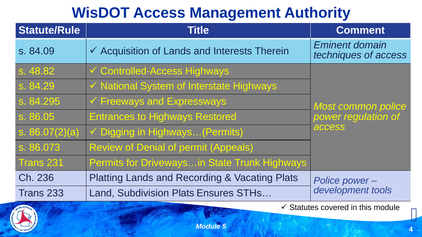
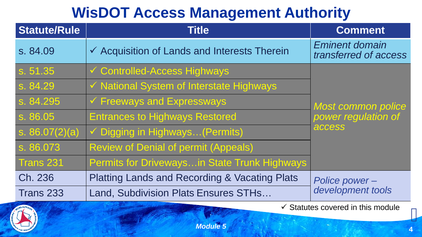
techniques: techniques -> transferred
48.82: 48.82 -> 51.35
